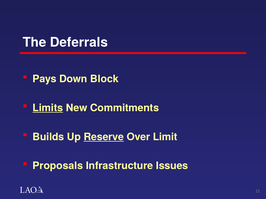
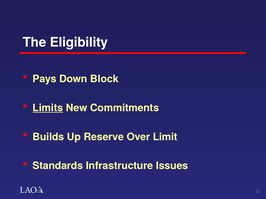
Deferrals: Deferrals -> Eligibility
Reserve underline: present -> none
Proposals: Proposals -> Standards
